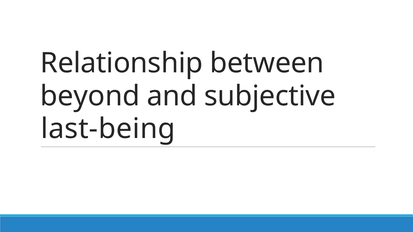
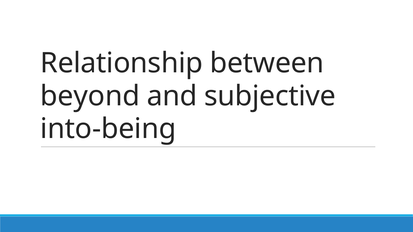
last-being: last-being -> into-being
